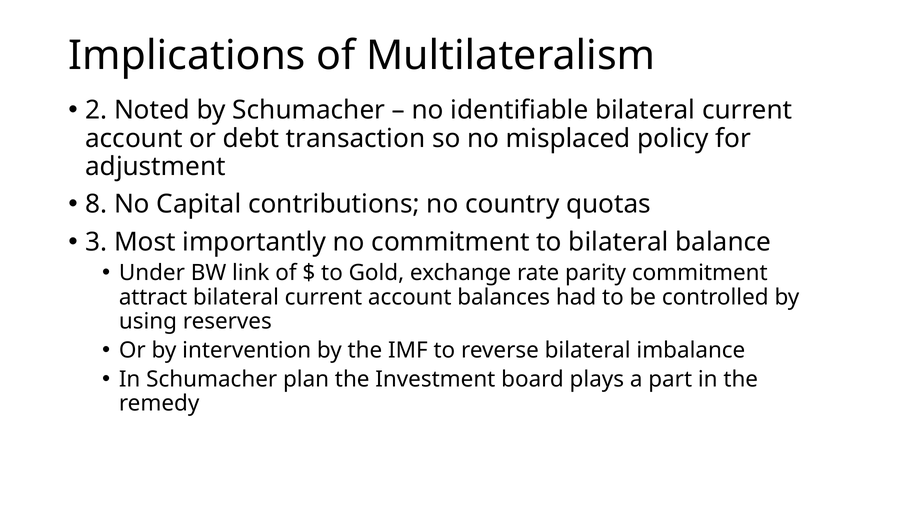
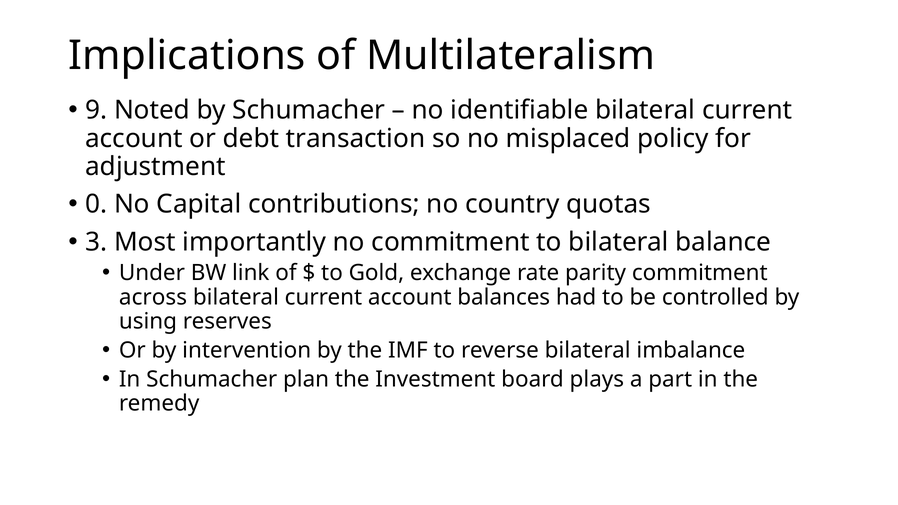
2: 2 -> 9
8: 8 -> 0
attract: attract -> across
